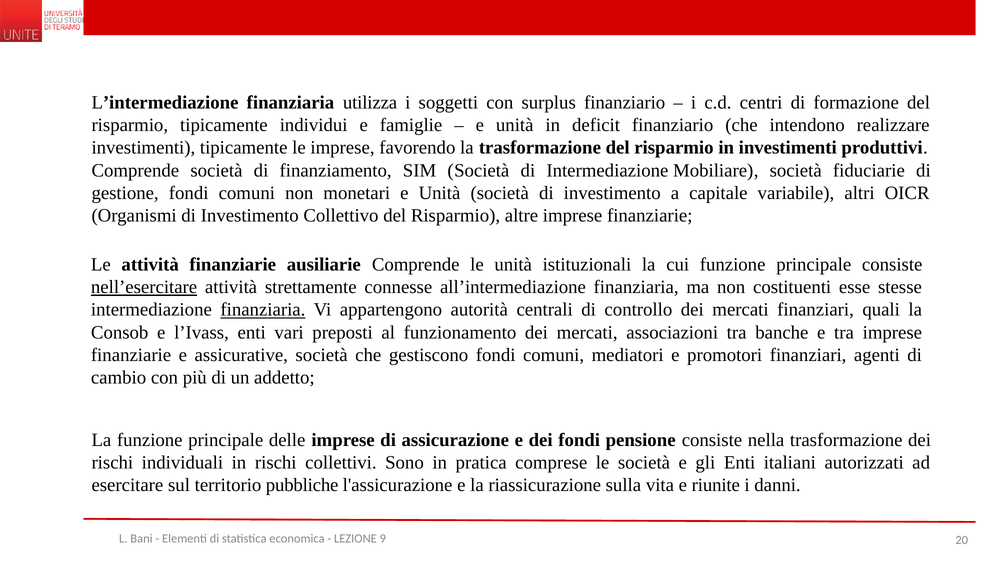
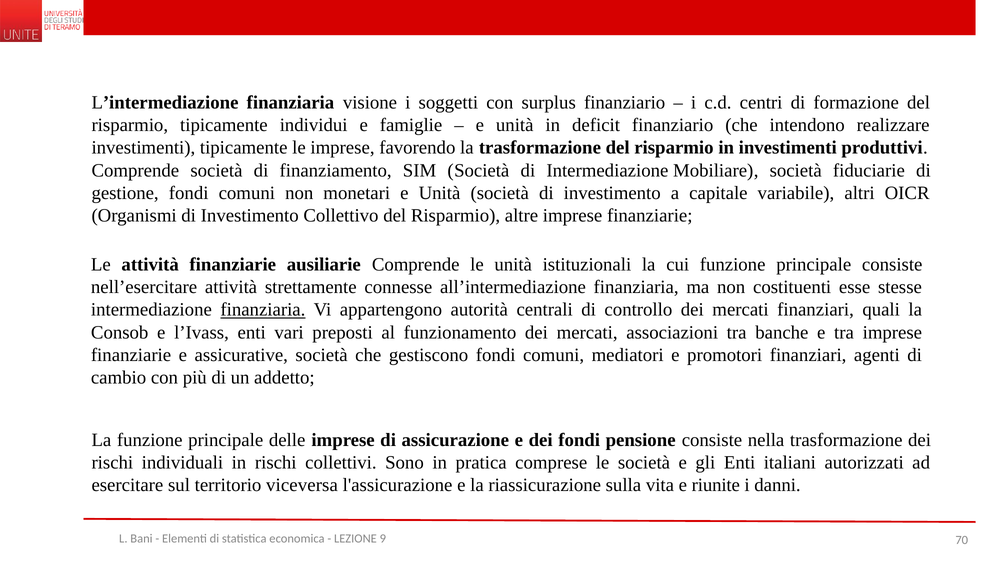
utilizza: utilizza -> visione
nell’esercitare underline: present -> none
pubbliche: pubbliche -> viceversa
20: 20 -> 70
